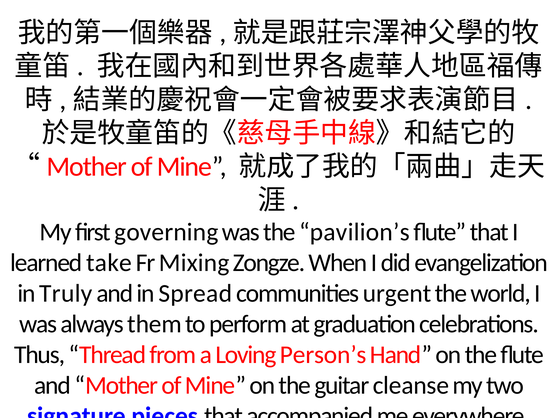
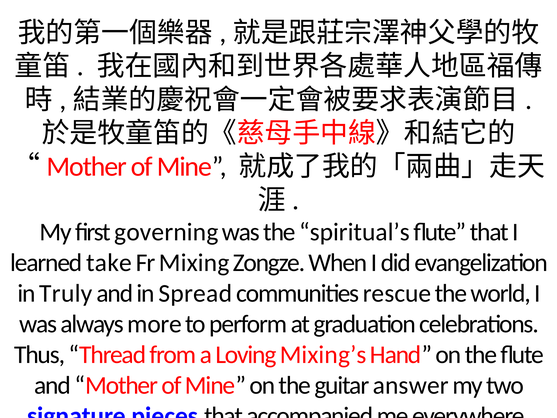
pavilion’s: pavilion’s -> spiritual’s
urgent: urgent -> rescue
them: them -> more
Person’s: Person’s -> Mixing’s
cleanse: cleanse -> answer
